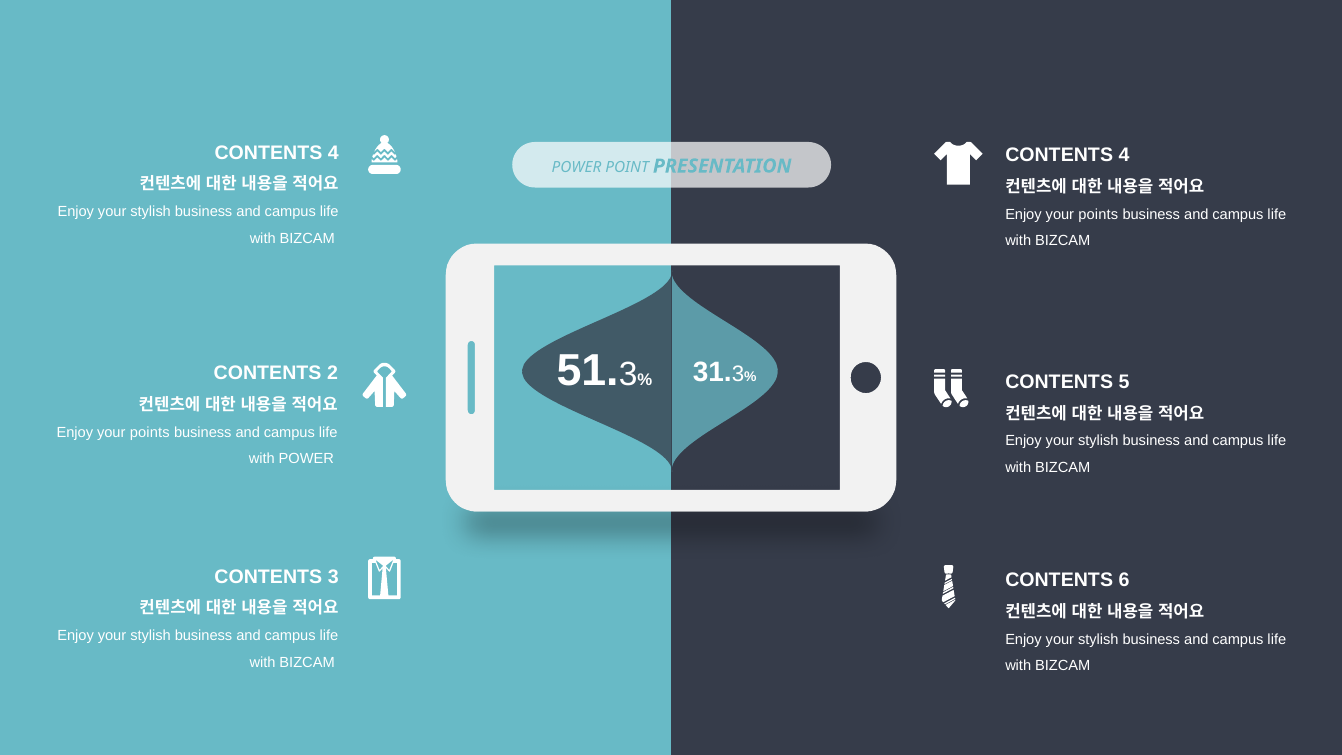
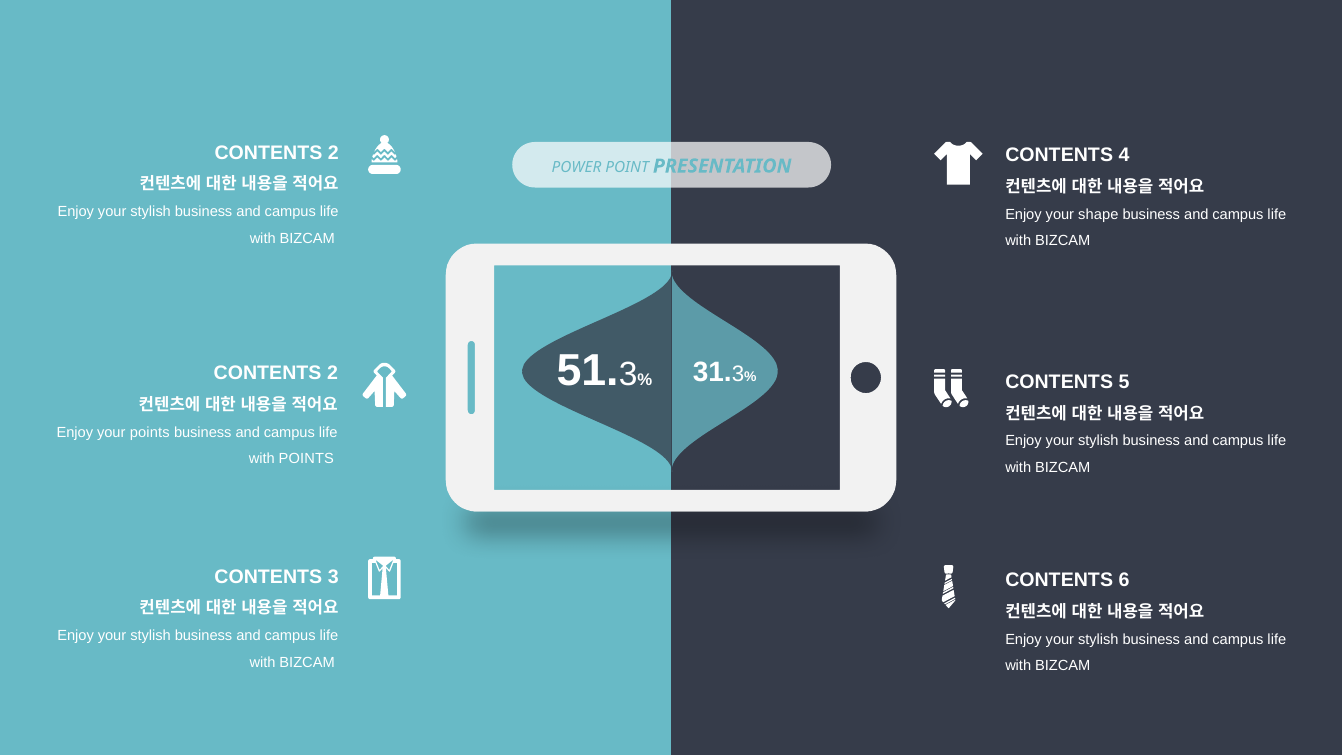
4 at (333, 153): 4 -> 2
points at (1098, 215): points -> shape
with POWER: POWER -> POINTS
